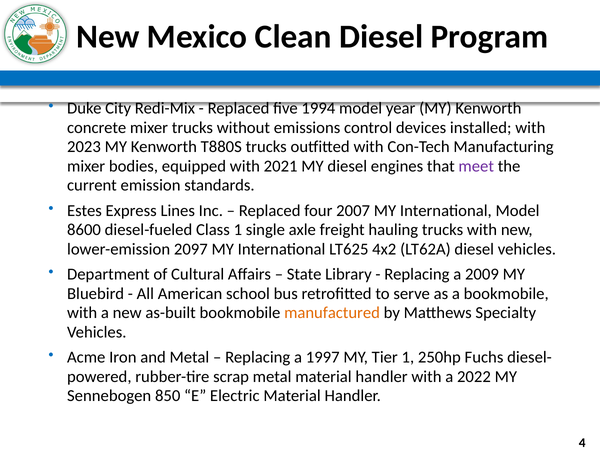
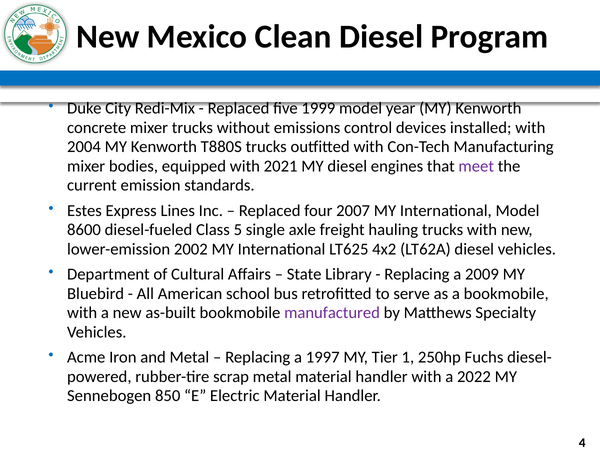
1994: 1994 -> 1999
2023: 2023 -> 2004
Class 1: 1 -> 5
2097: 2097 -> 2002
manufactured colour: orange -> purple
